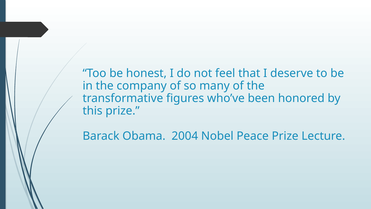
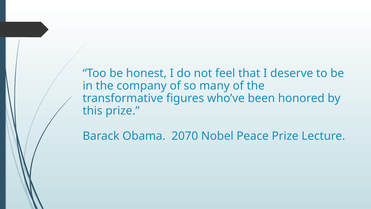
2004: 2004 -> 2070
